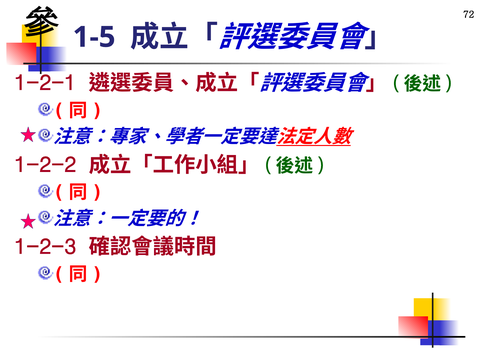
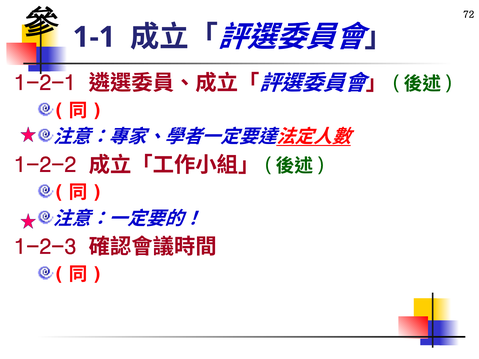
1-5: 1-5 -> 1-1
